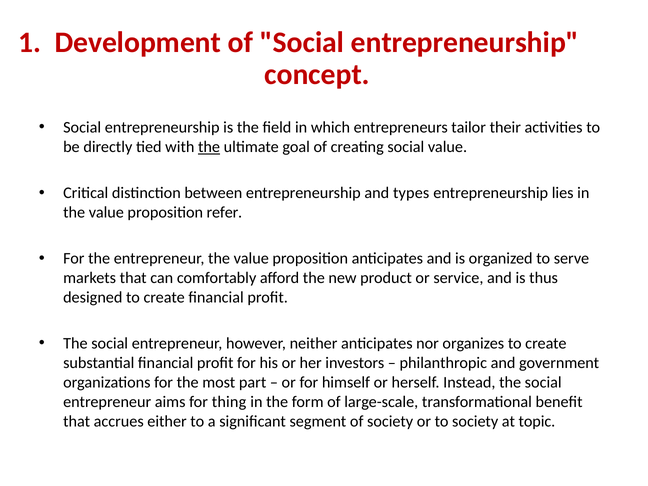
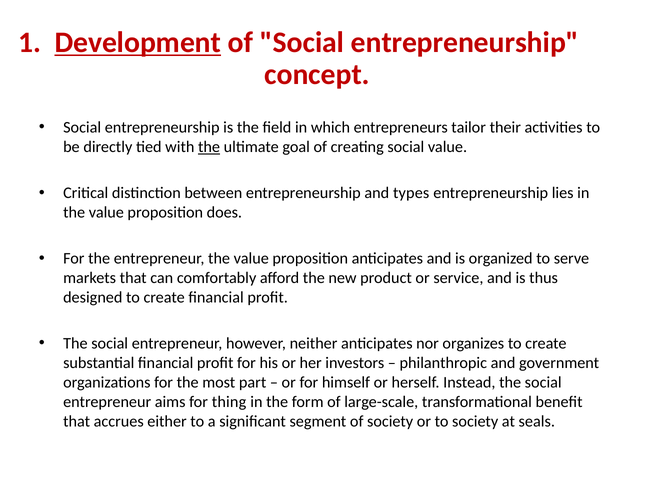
Development underline: none -> present
refer: refer -> does
topic: topic -> seals
